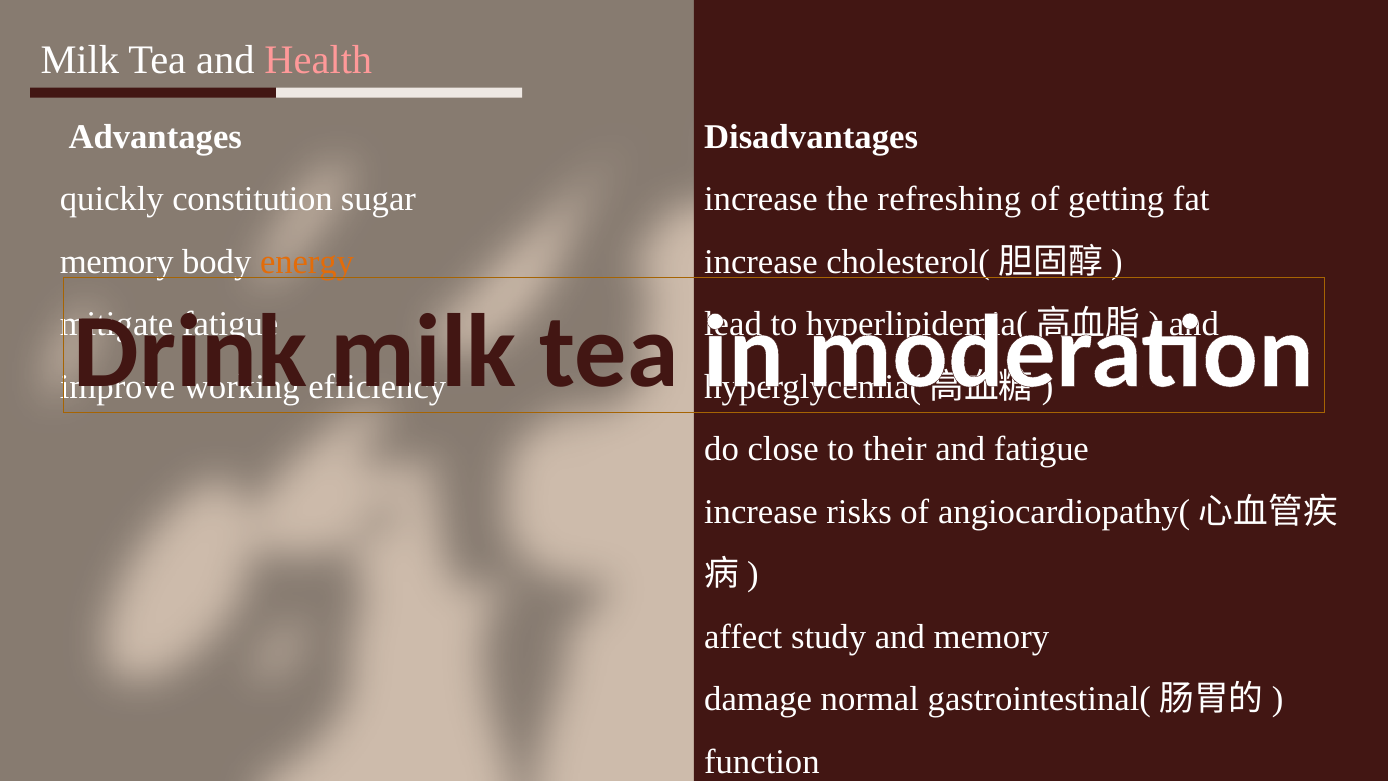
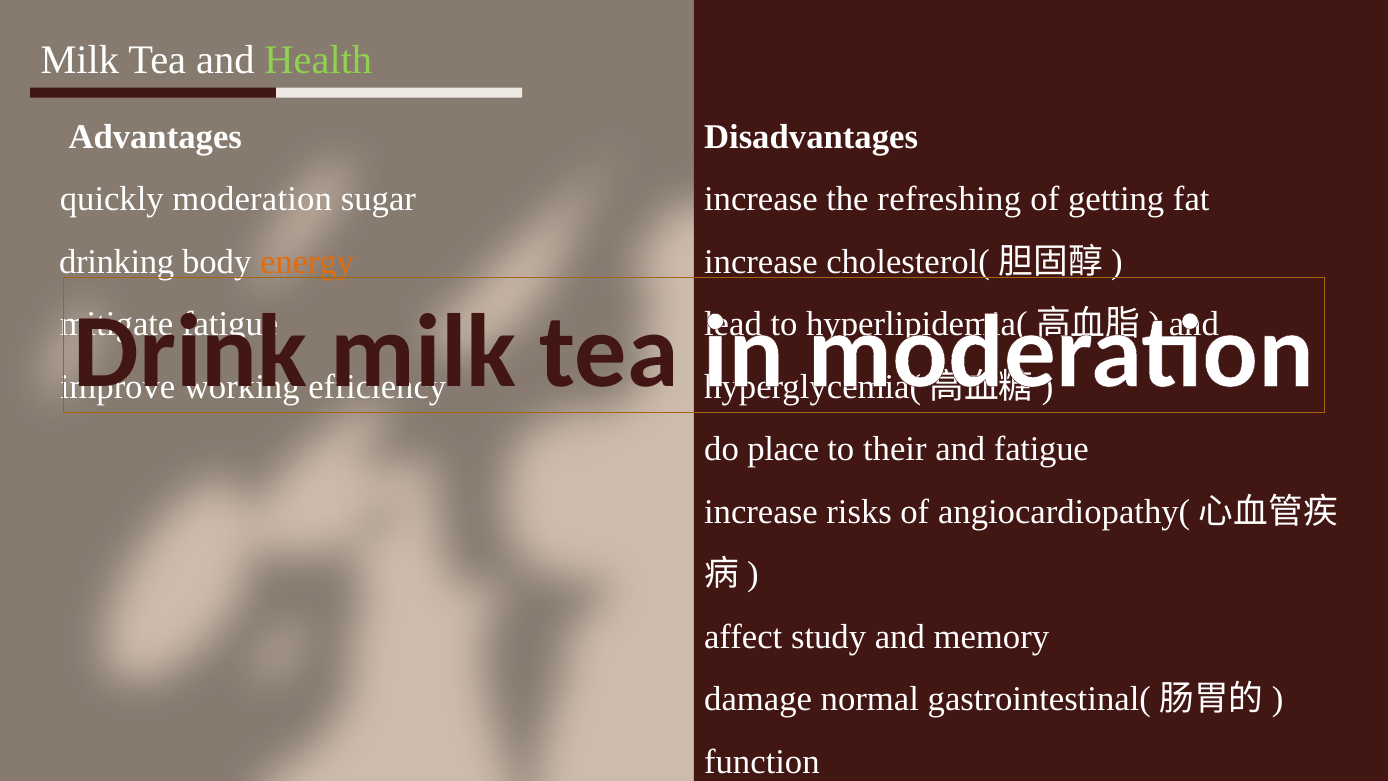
Health colour: pink -> light green
quickly constitution: constitution -> moderation
memory at (117, 262): memory -> drinking
close: close -> place
